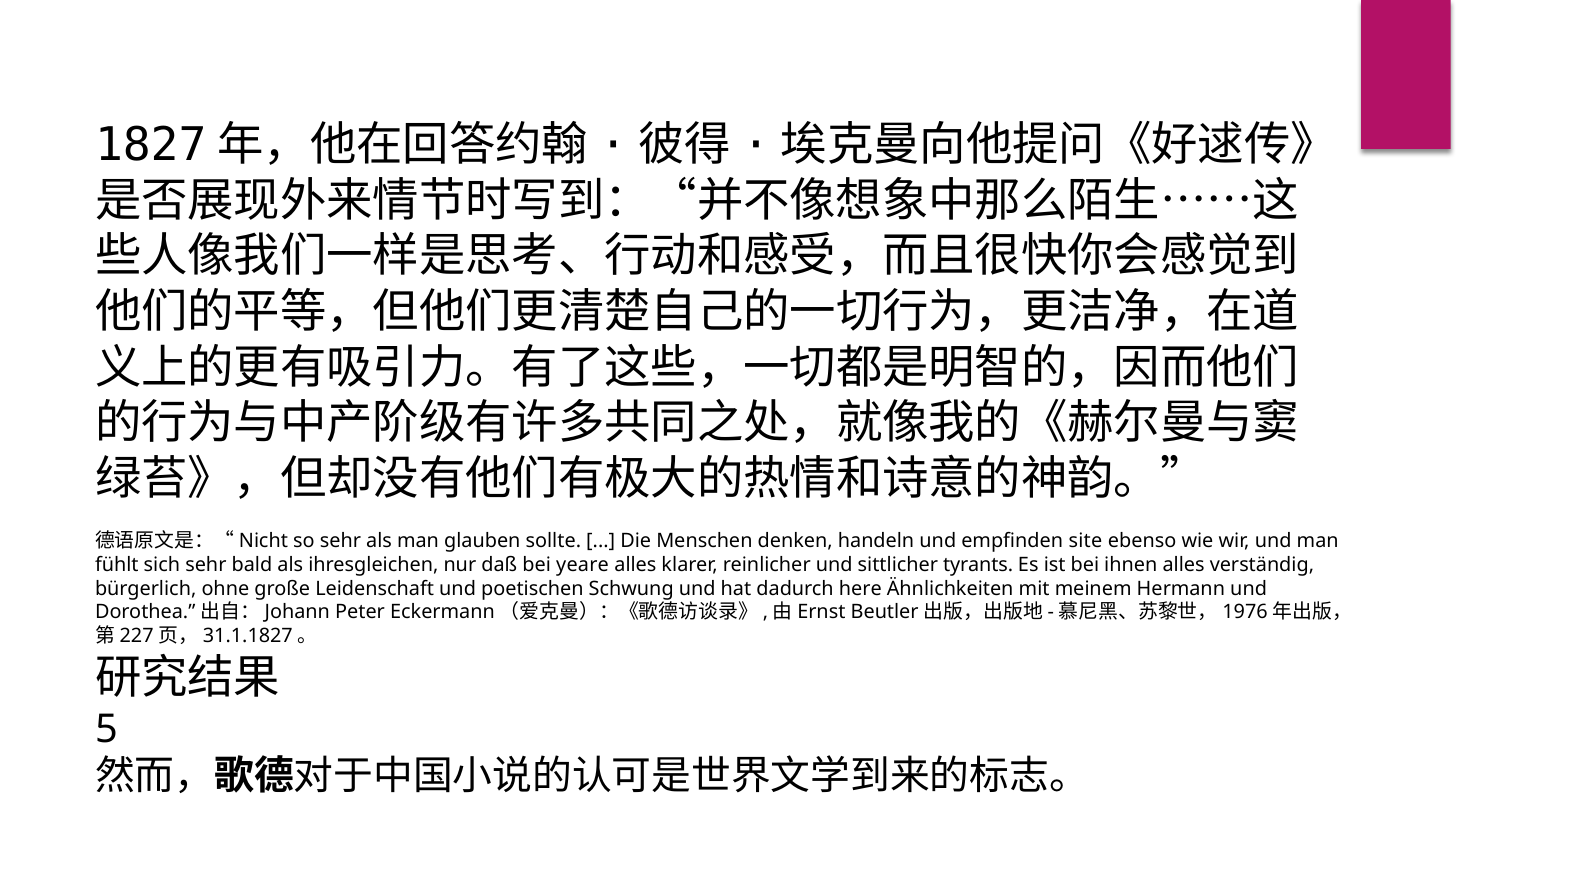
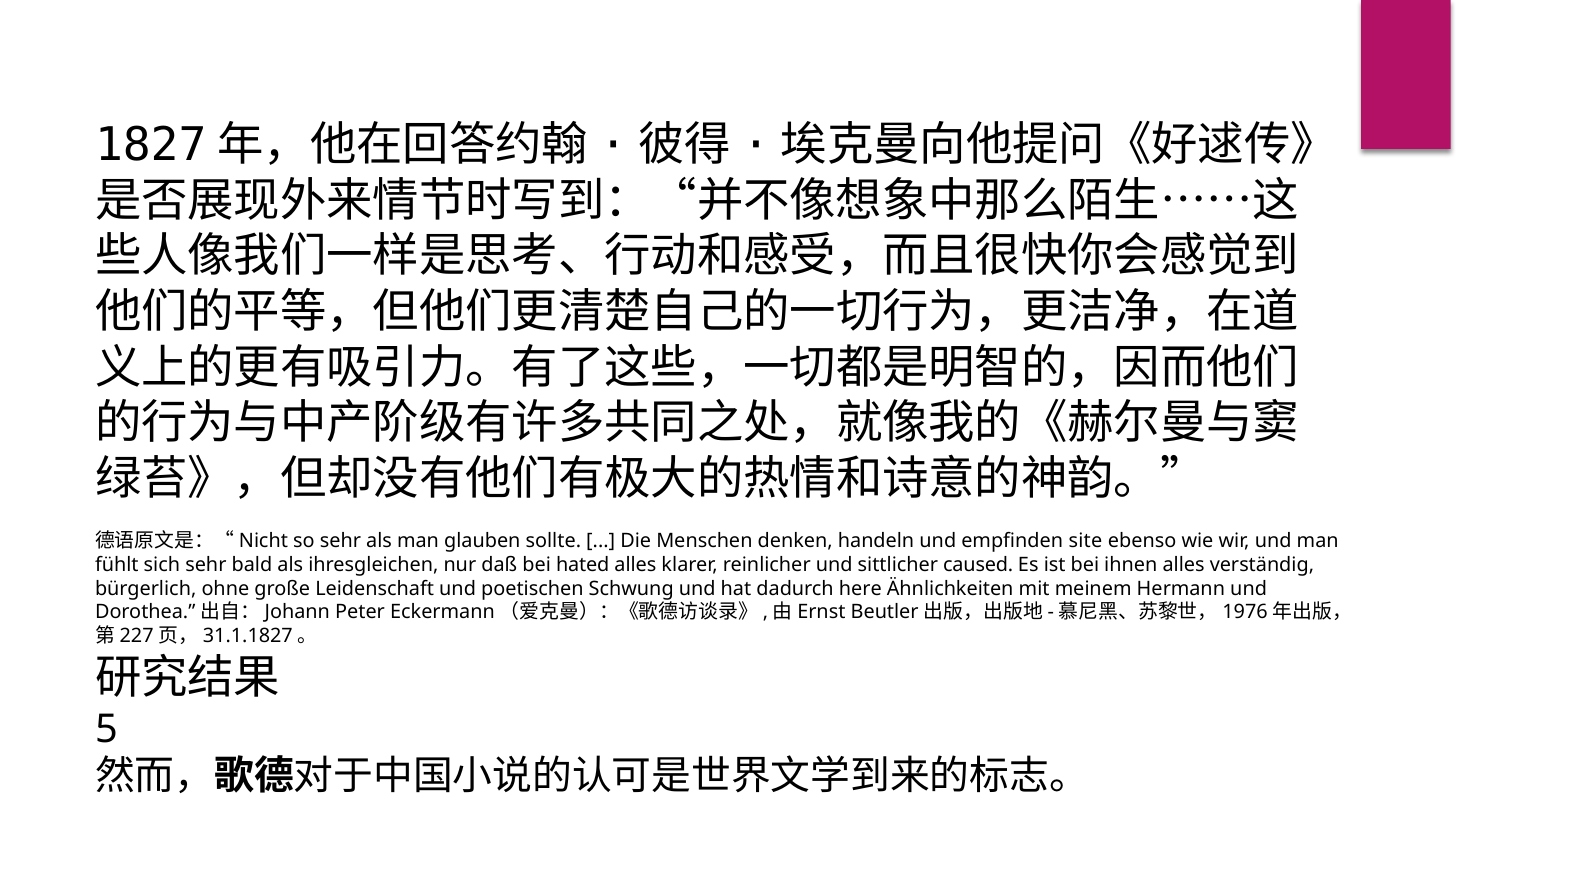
yeare: yeare -> hated
tyrants: tyrants -> caused
